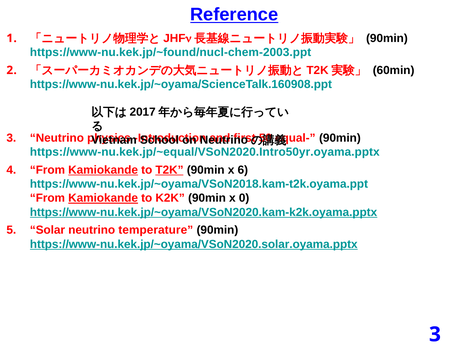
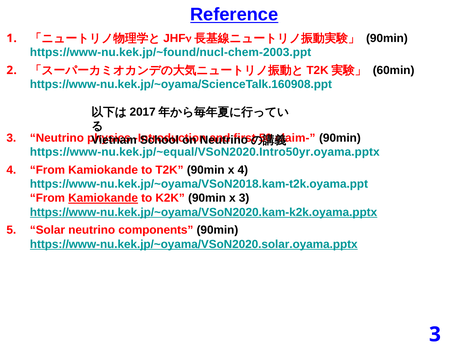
equal-: equal- -> claim-
Kamiokande at (103, 170) underline: present -> none
T2K underline: present -> none
x 6: 6 -> 4
x 0: 0 -> 3
temperature: temperature -> components
